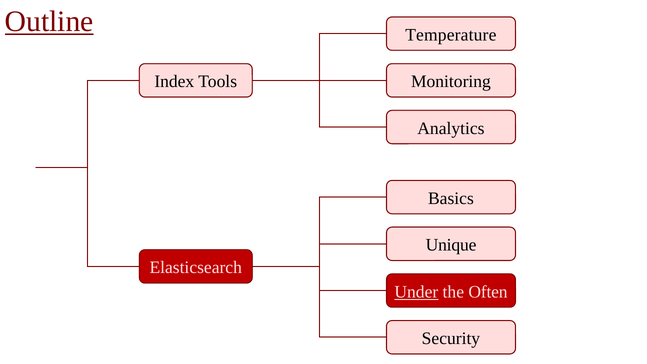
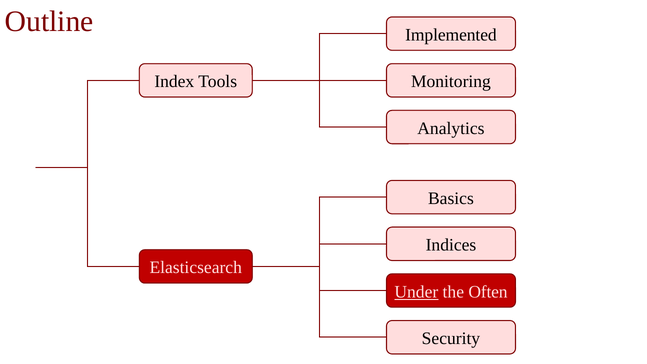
Outline underline: present -> none
Temperature: Temperature -> Implemented
Unique: Unique -> Indices
